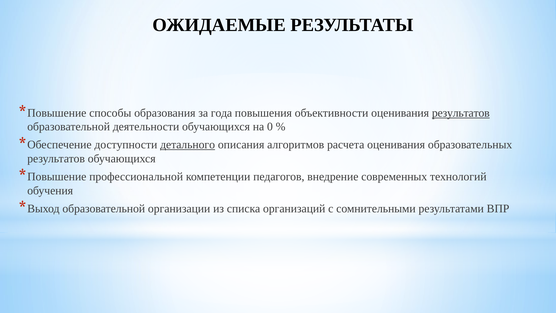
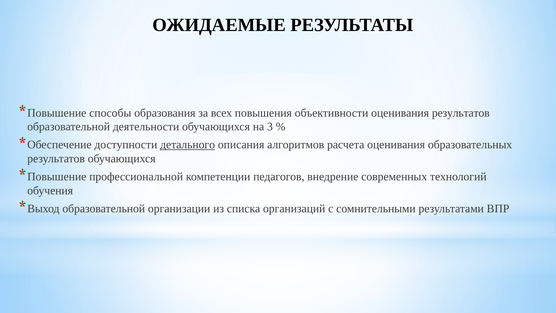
года: года -> всех
результатов at (461, 113) underline: present -> none
0: 0 -> 3
